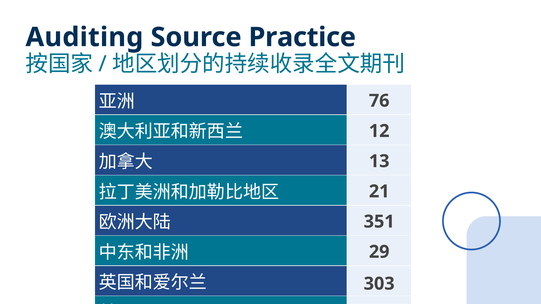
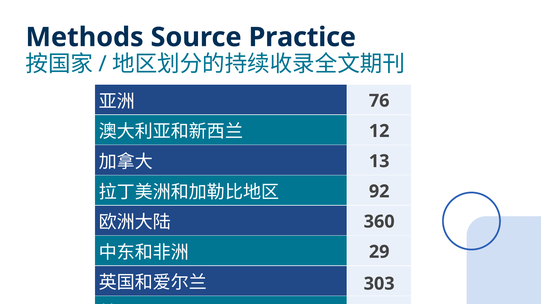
Auditing: Auditing -> Methods
21: 21 -> 92
351: 351 -> 360
